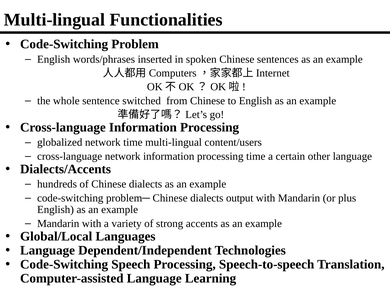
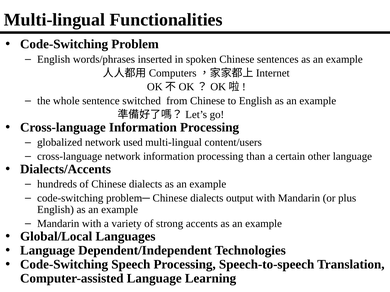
network time: time -> used
processing time: time -> than
